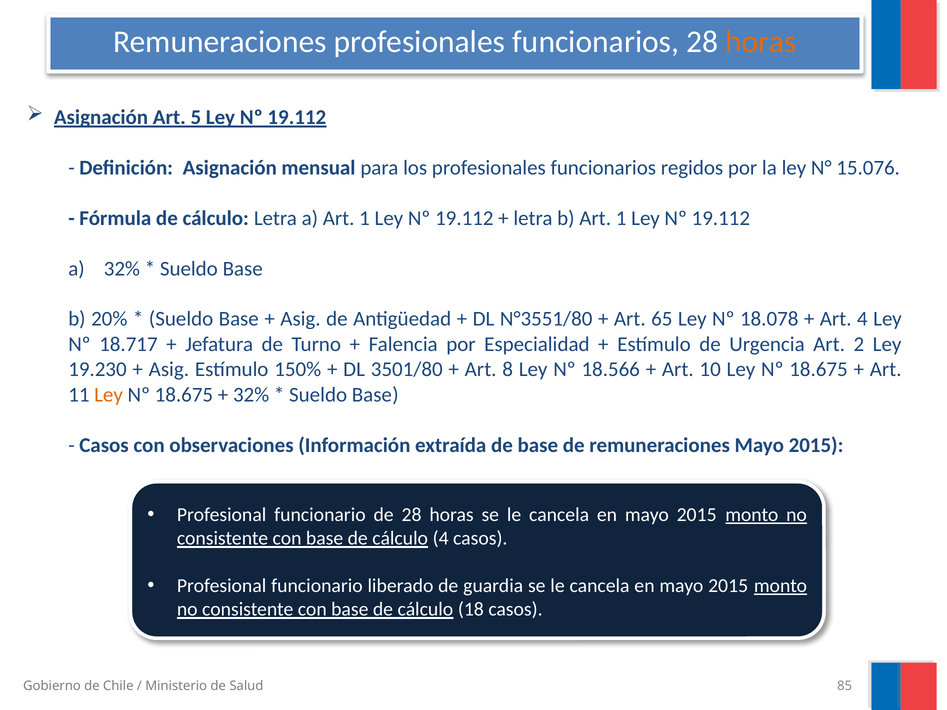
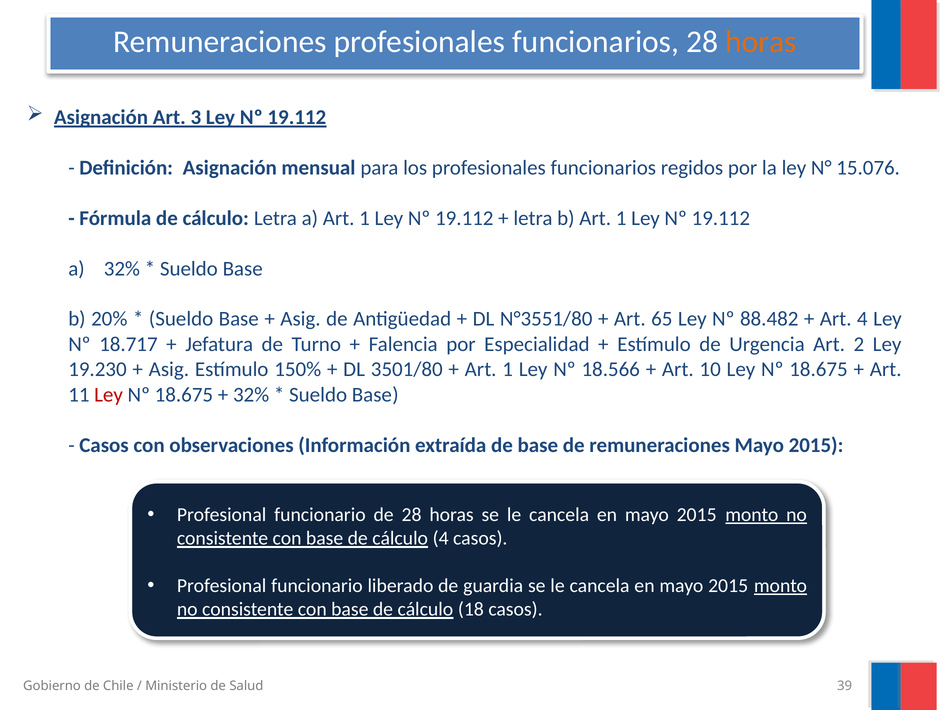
5: 5 -> 3
18.078: 18.078 -> 88.482
8 at (508, 370): 8 -> 1
Ley at (109, 395) colour: orange -> red
85: 85 -> 39
